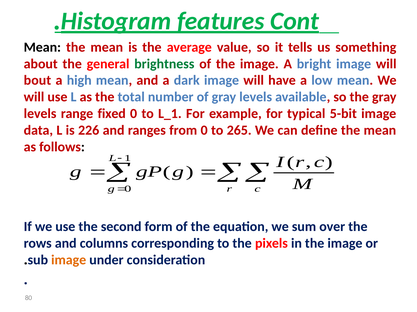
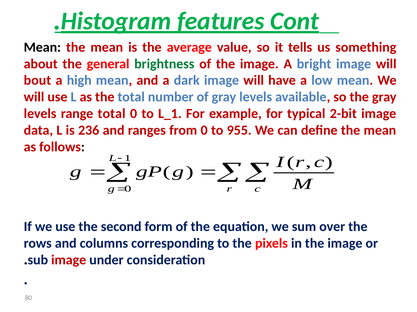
range fixed: fixed -> total
5-bit: 5-bit -> 2-bit
226: 226 -> 236
265: 265 -> 955
image at (69, 260) colour: orange -> red
